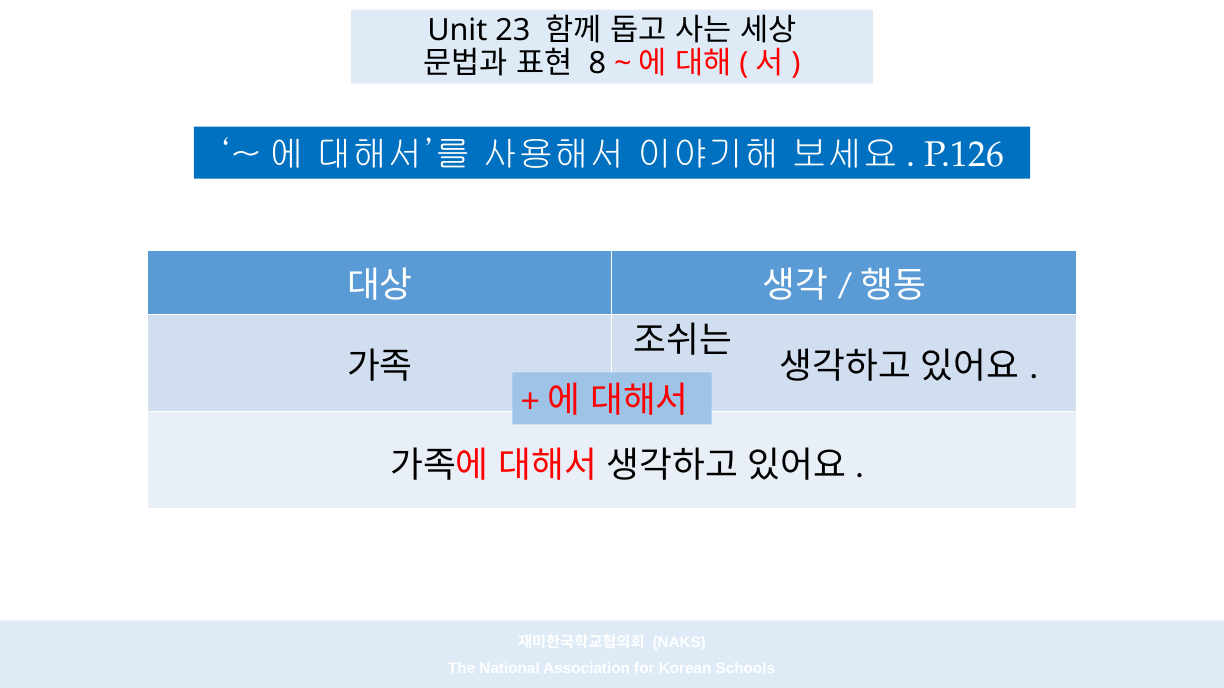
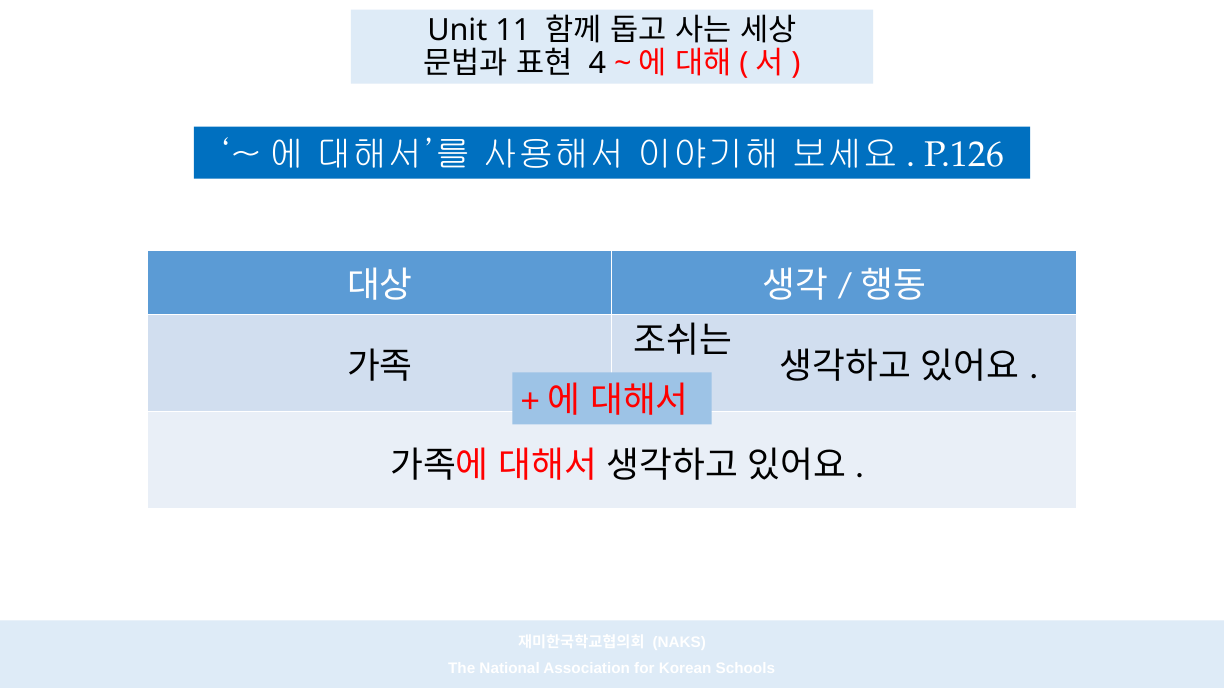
23: 23 -> 11
8: 8 -> 4
